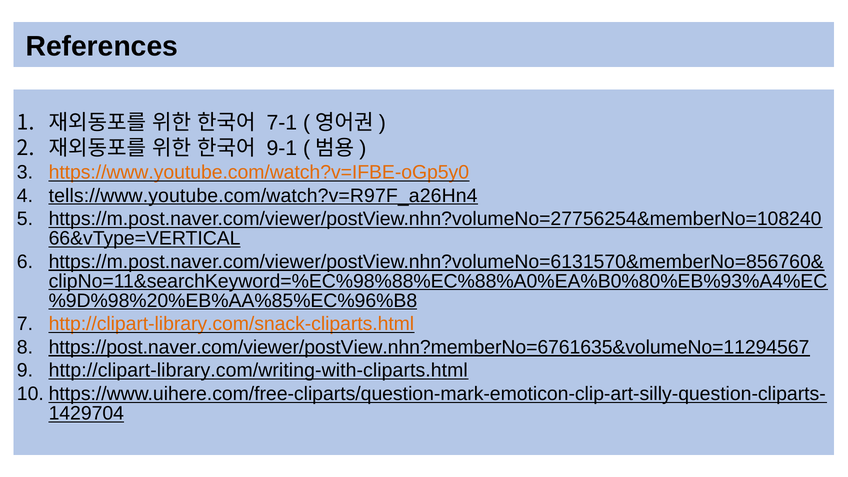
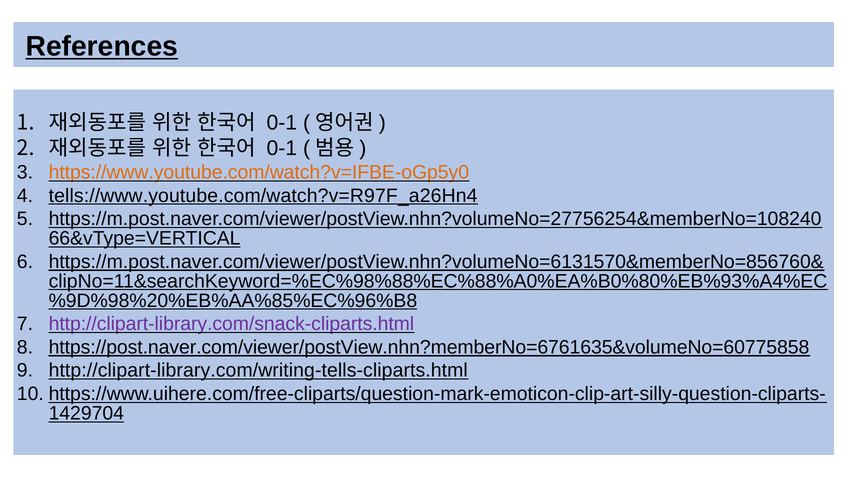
References underline: none -> present
7-1 at (282, 123): 7-1 -> 0-1
9-1 at (282, 148): 9-1 -> 0-1
http://clipart-library.com/snack-cliparts.html colour: orange -> purple
https://post.naver.com/viewer/postView.nhn?memberNo=6761635&volumeNo=11294567: https://post.naver.com/viewer/postView.nhn?memberNo=6761635&volumeNo=11294567 -> https://post.naver.com/viewer/postView.nhn?memberNo=6761635&volumeNo=60775858
http://clipart-library.com/writing-with-cliparts.html: http://clipart-library.com/writing-with-cliparts.html -> http://clipart-library.com/writing-tells-cliparts.html
